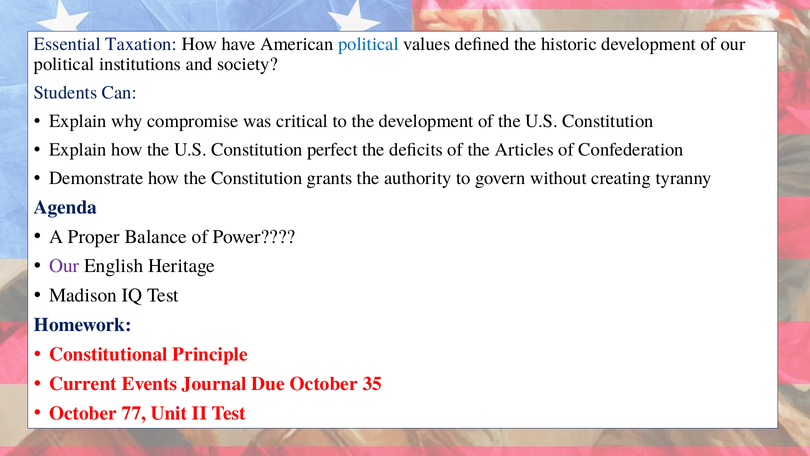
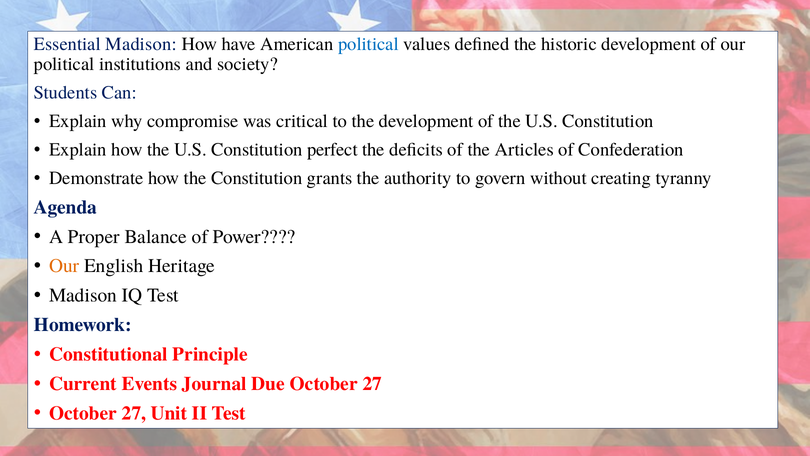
Essential Taxation: Taxation -> Madison
Our at (64, 266) colour: purple -> orange
Due October 35: 35 -> 27
77 at (134, 413): 77 -> 27
